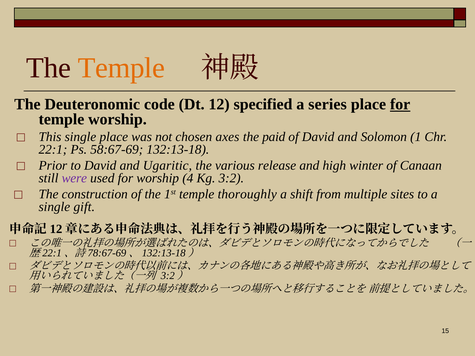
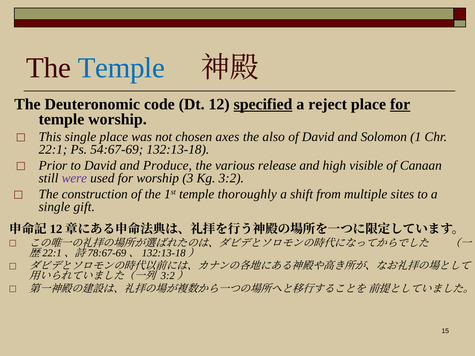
Temple at (121, 68) colour: orange -> blue
specified underline: none -> present
series: series -> reject
paid: paid -> also
58:67-69: 58:67-69 -> 54:67-69
Ugaritic: Ugaritic -> Produce
winter: winter -> visible
4: 4 -> 3
